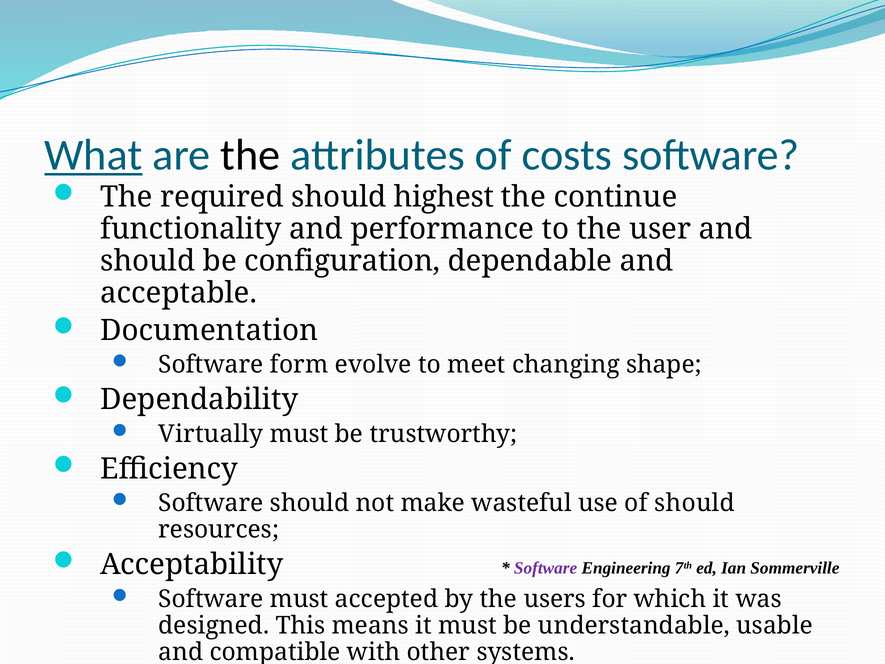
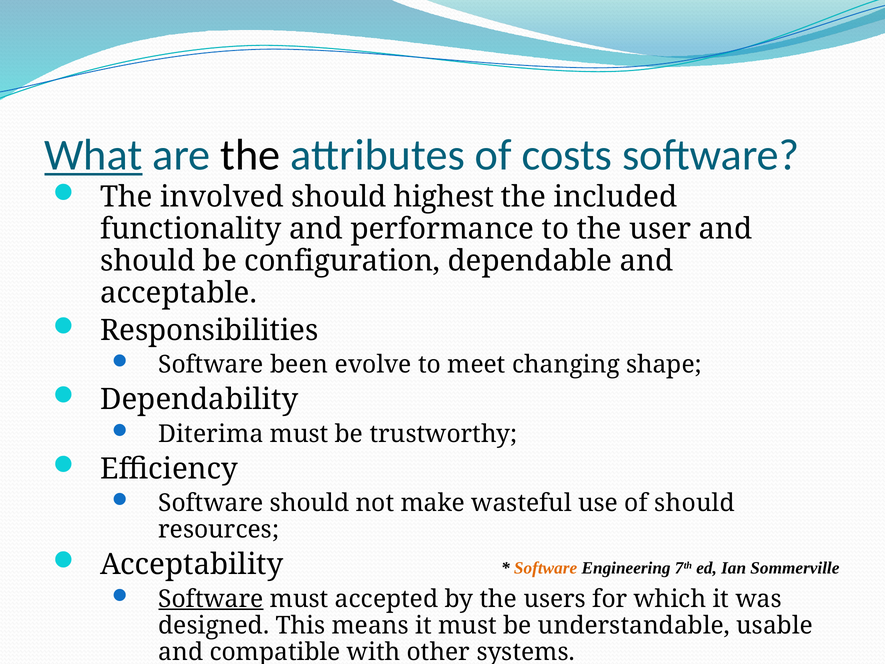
required: required -> involved
continue: continue -> included
Documentation: Documentation -> Responsibilities
form: form -> been
Virtually: Virtually -> Diterima
Software at (546, 568) colour: purple -> orange
Software at (211, 599) underline: none -> present
